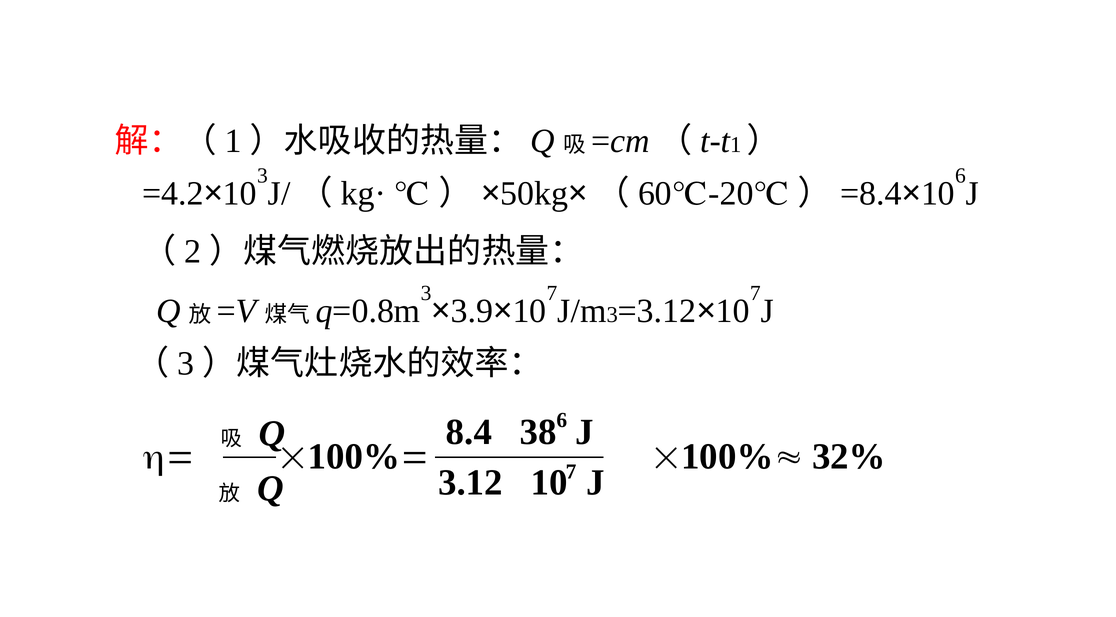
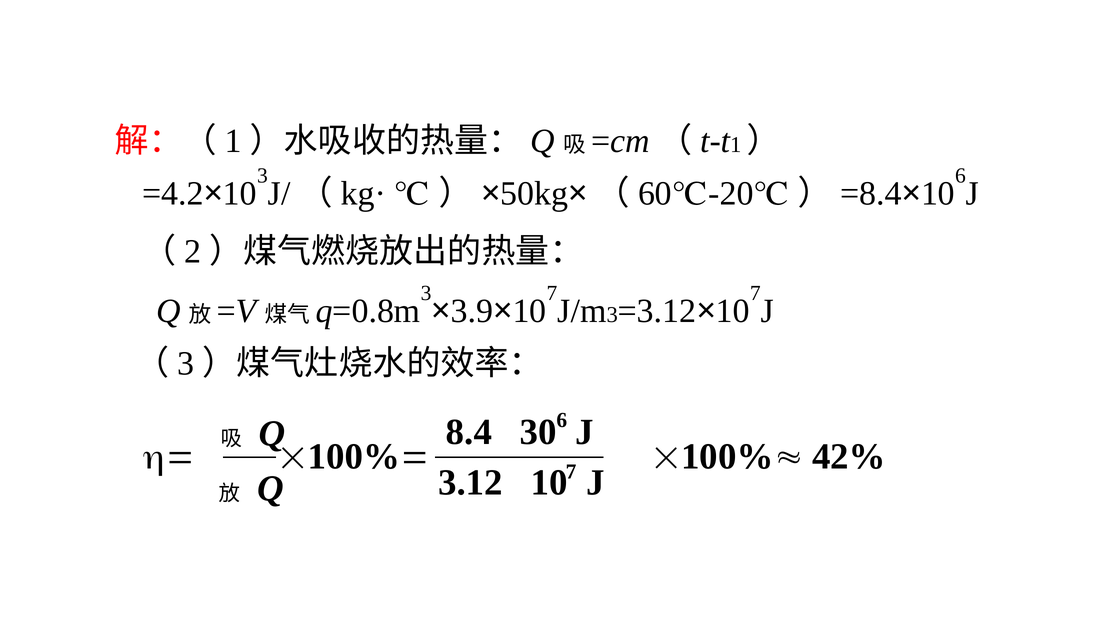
38: 38 -> 30
32%: 32% -> 42%
